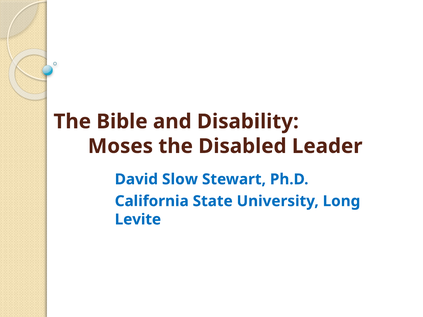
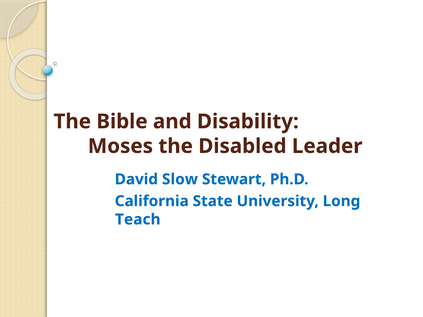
Levite: Levite -> Teach
